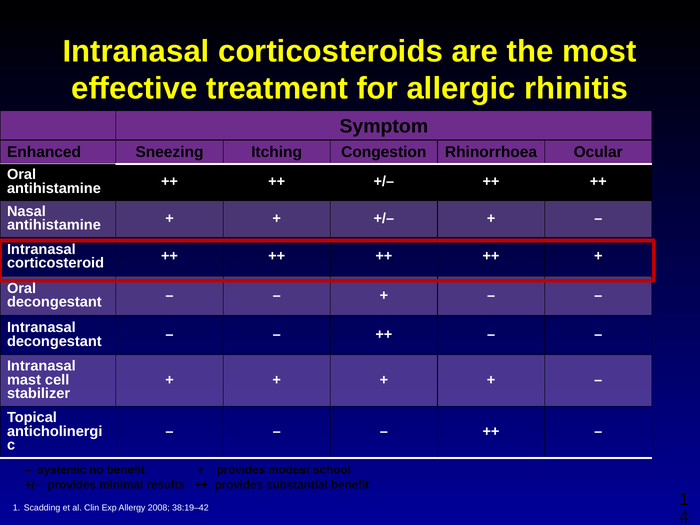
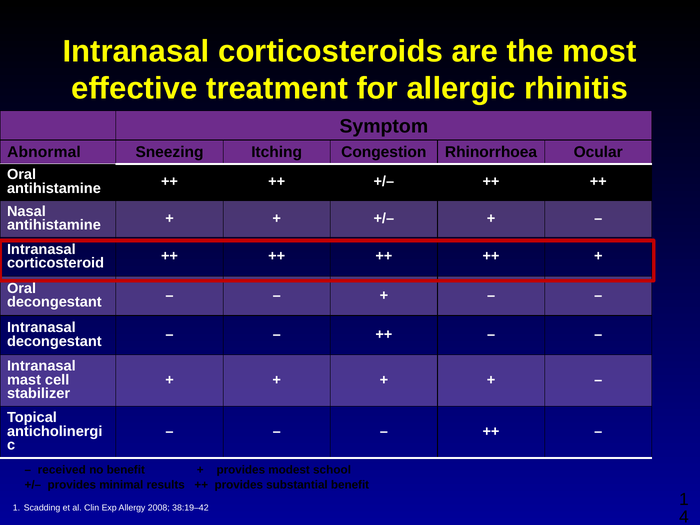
Enhanced: Enhanced -> Abnormal
systemic: systemic -> received
